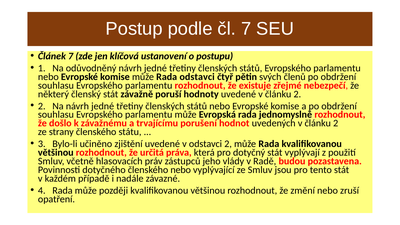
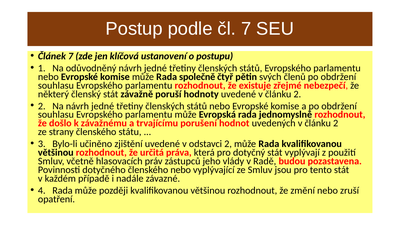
Rada odstavci: odstavci -> společně
